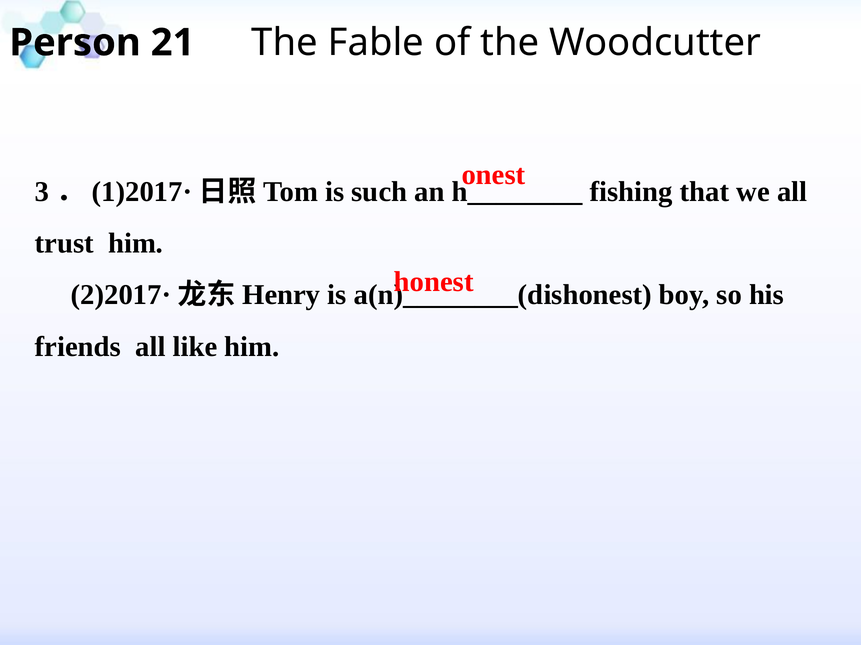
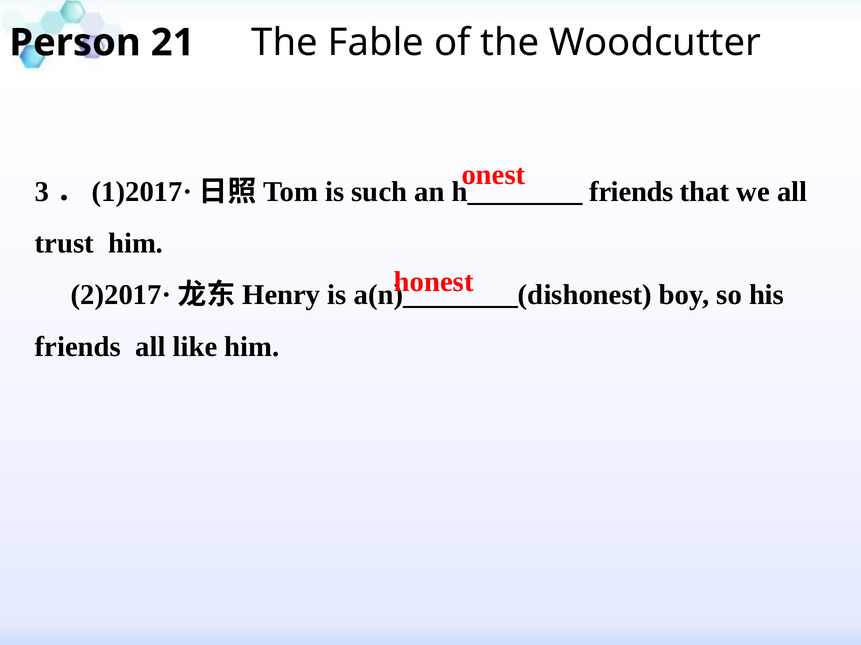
fishing at (631, 192): fishing -> friends
